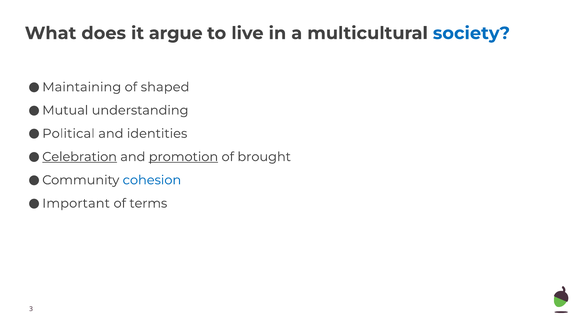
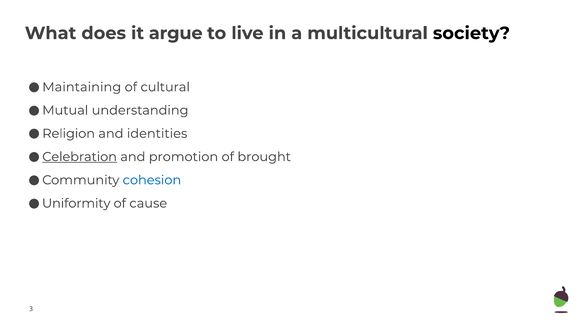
society colour: blue -> black
shaped: shaped -> cultural
Political: Political -> Religion
promotion underline: present -> none
Important: Important -> Uniformity
terms: terms -> cause
